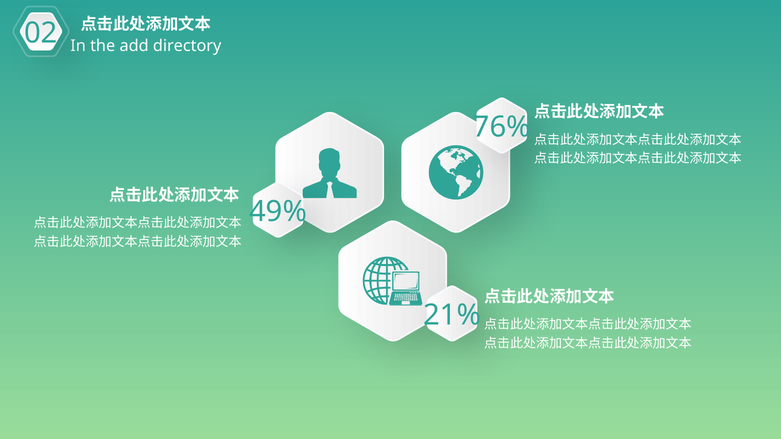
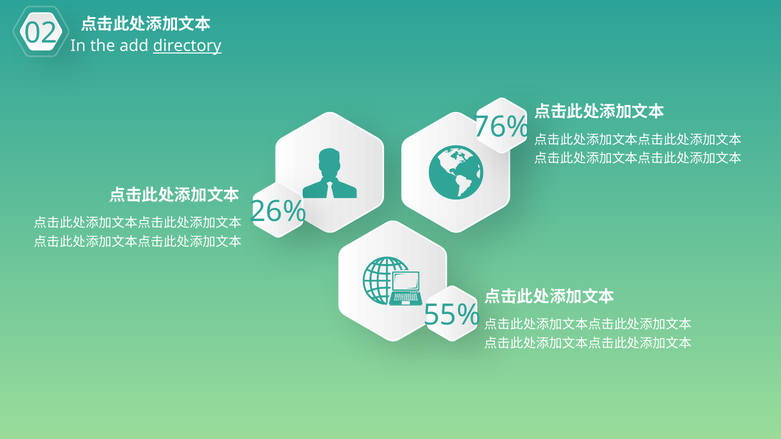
directory underline: none -> present
49%: 49% -> 26%
21%: 21% -> 55%
